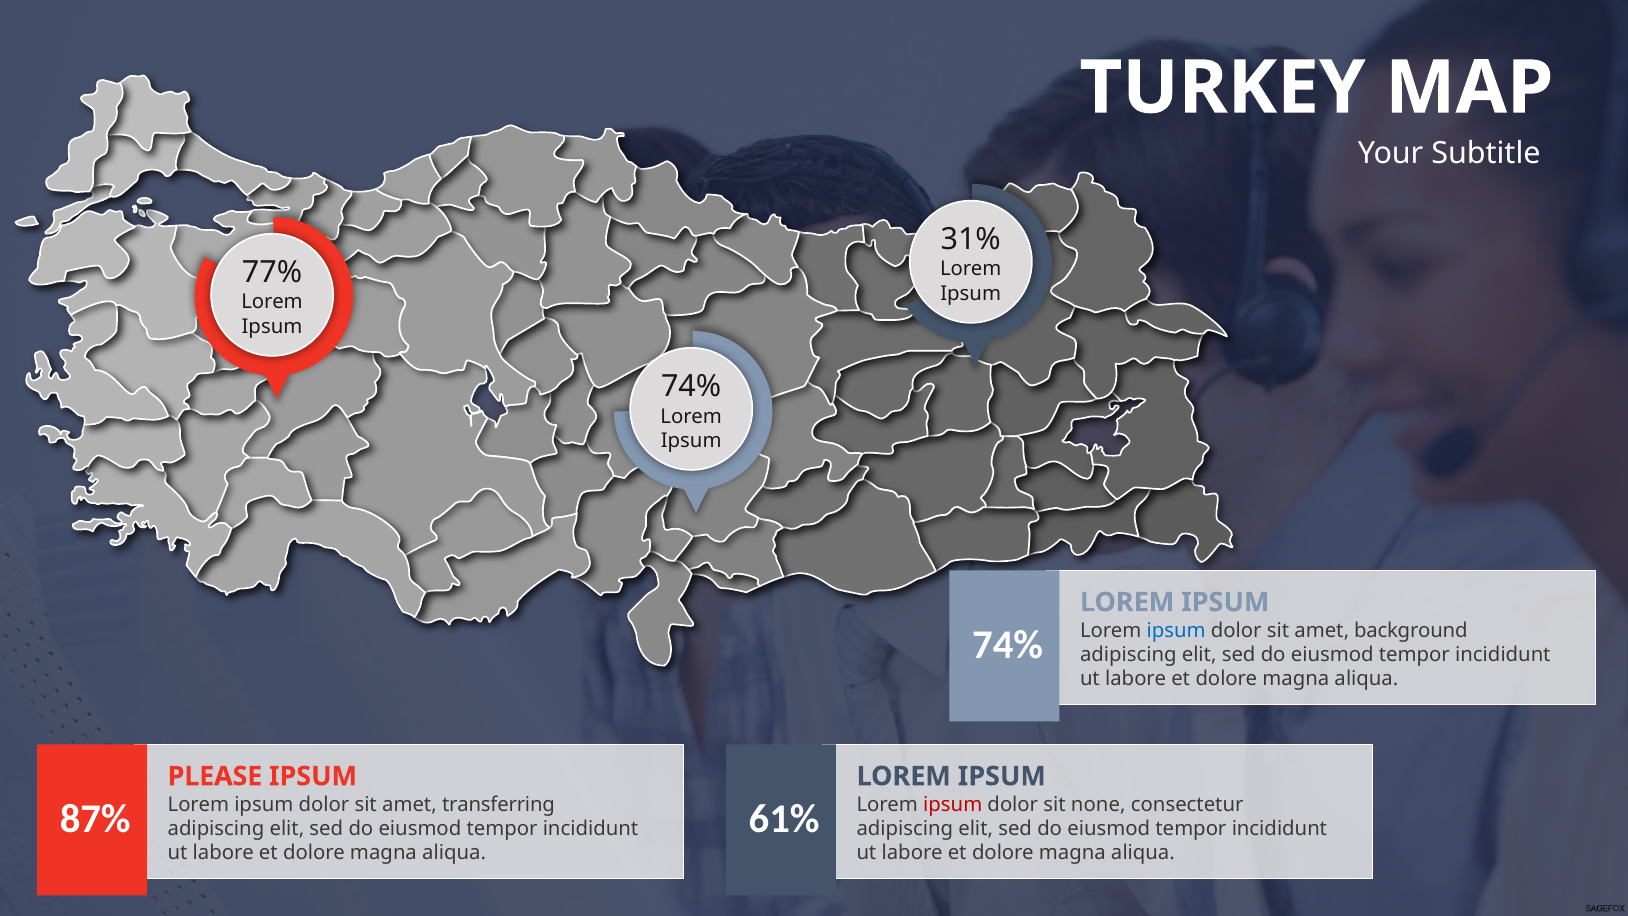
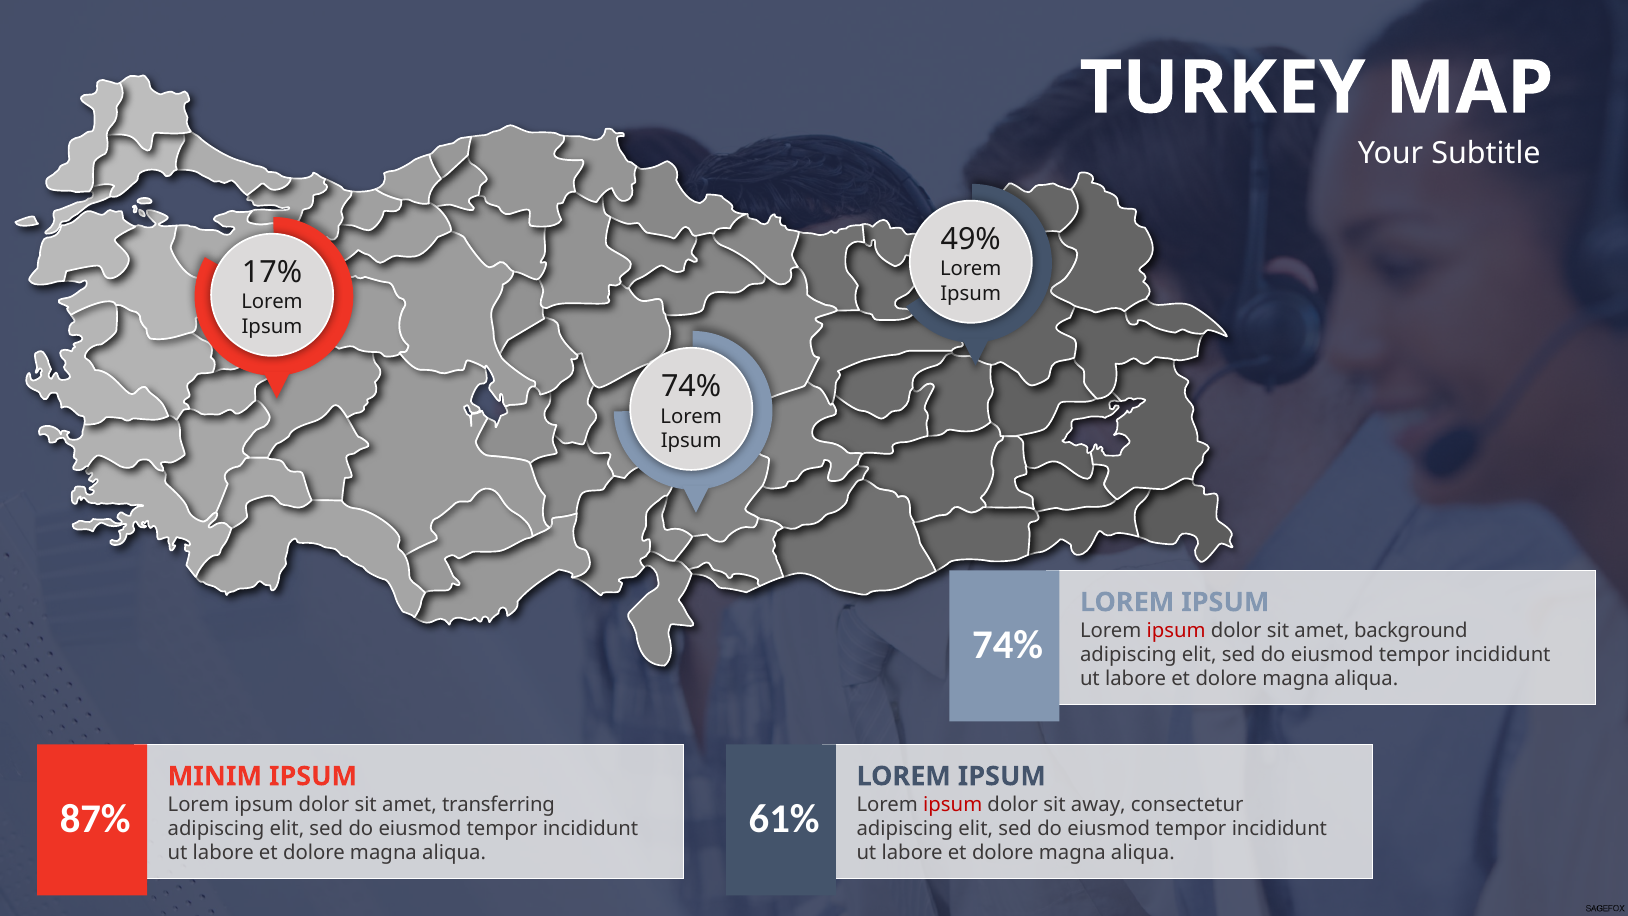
31%: 31% -> 49%
77%: 77% -> 17%
ipsum at (1176, 630) colour: blue -> red
PLEASE: PLEASE -> MINIM
none: none -> away
